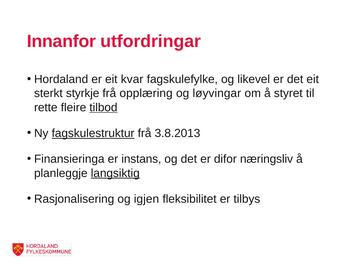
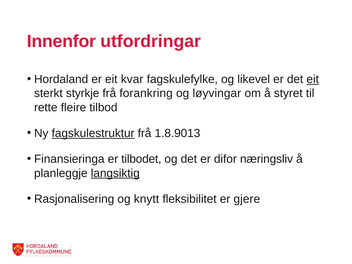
Innanfor: Innanfor -> Innenfor
eit at (313, 79) underline: none -> present
opplæring: opplæring -> forankring
tilbod underline: present -> none
3.8.2013: 3.8.2013 -> 1.8.9013
instans: instans -> tilbodet
igjen: igjen -> knytt
tilbys: tilbys -> gjere
